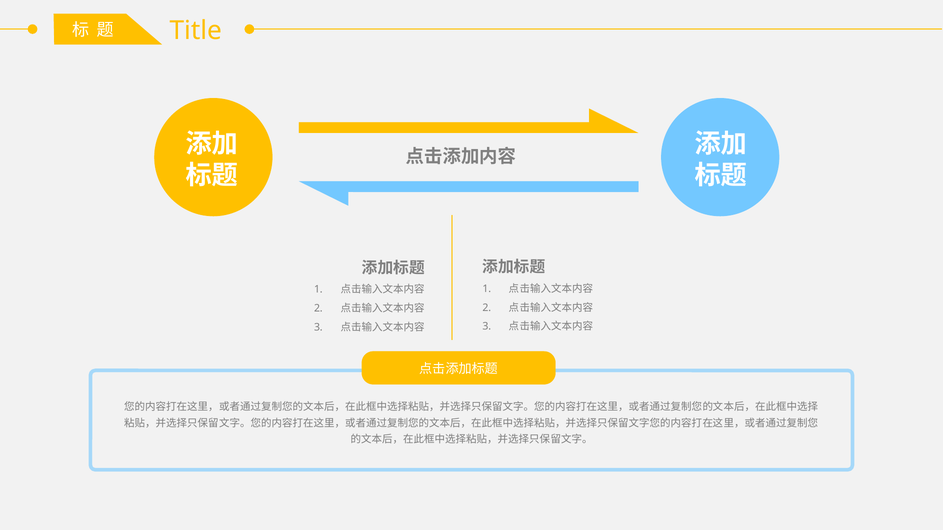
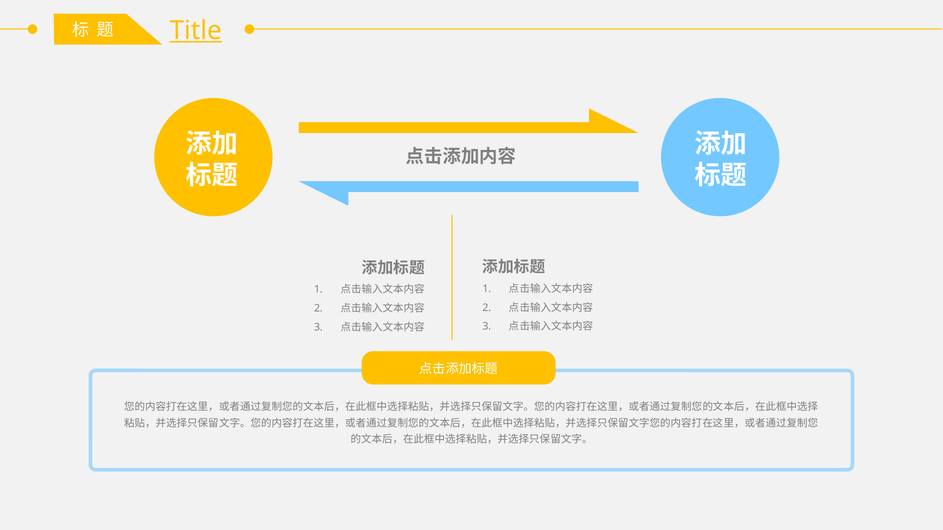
Title underline: none -> present
